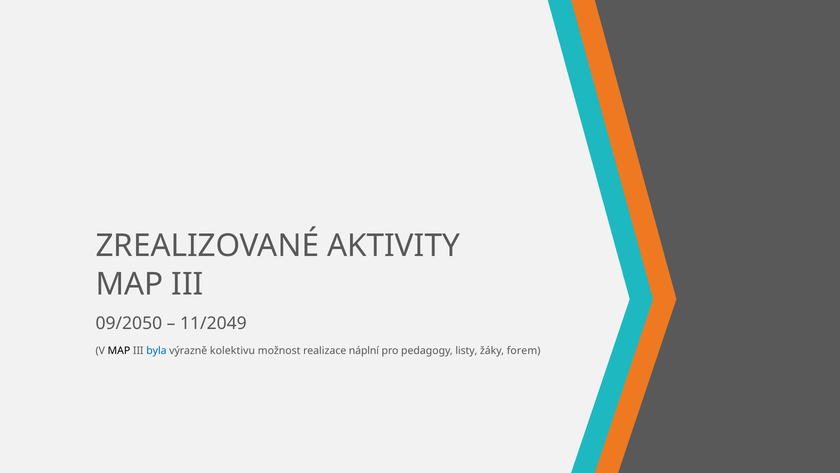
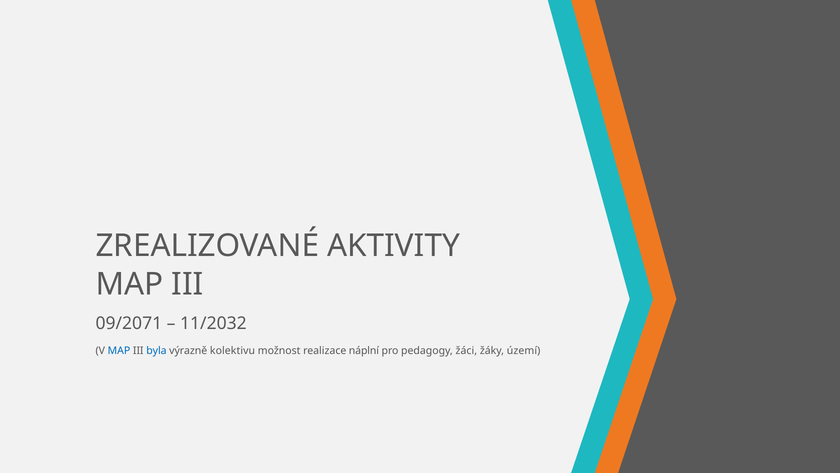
09/2050: 09/2050 -> 09/2071
11/2049: 11/2049 -> 11/2032
MAP at (119, 350) colour: black -> blue
listy: listy -> žáci
forem: forem -> území
